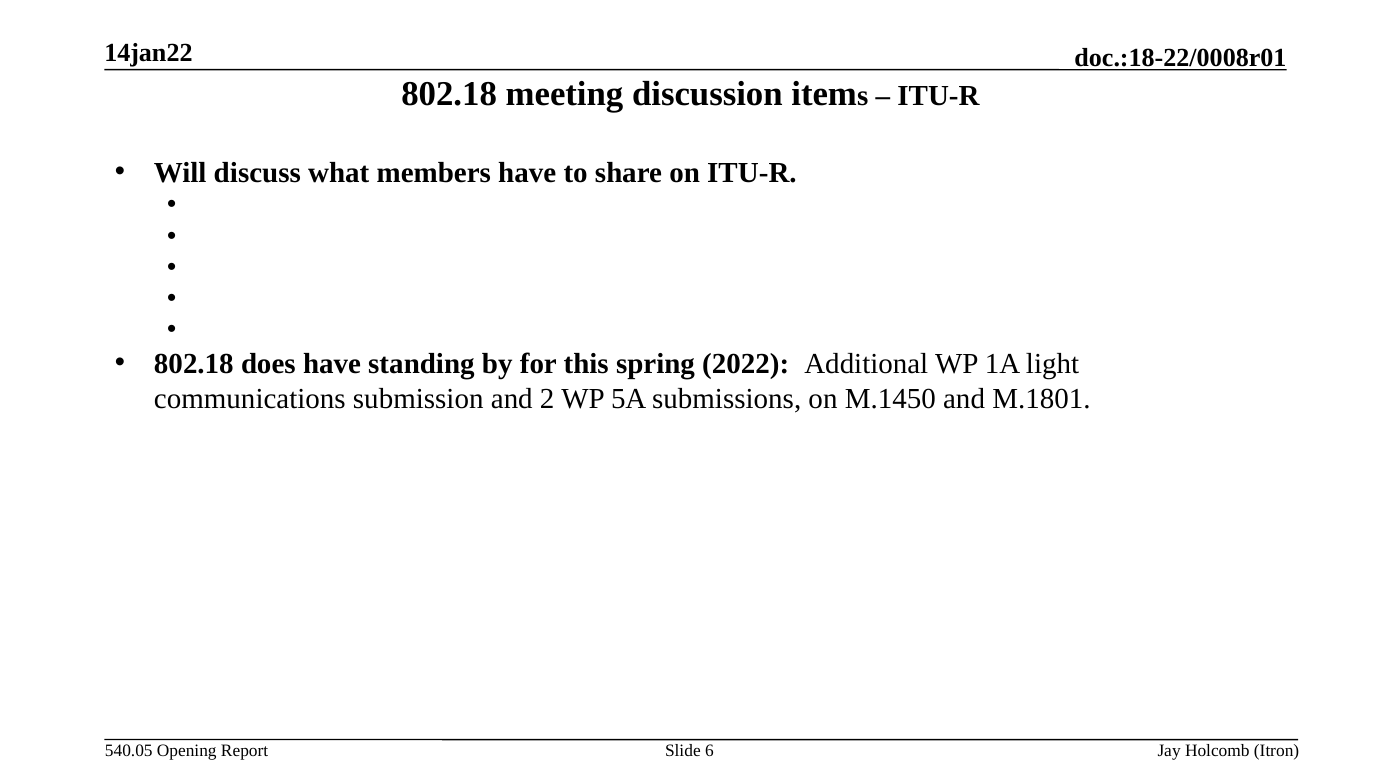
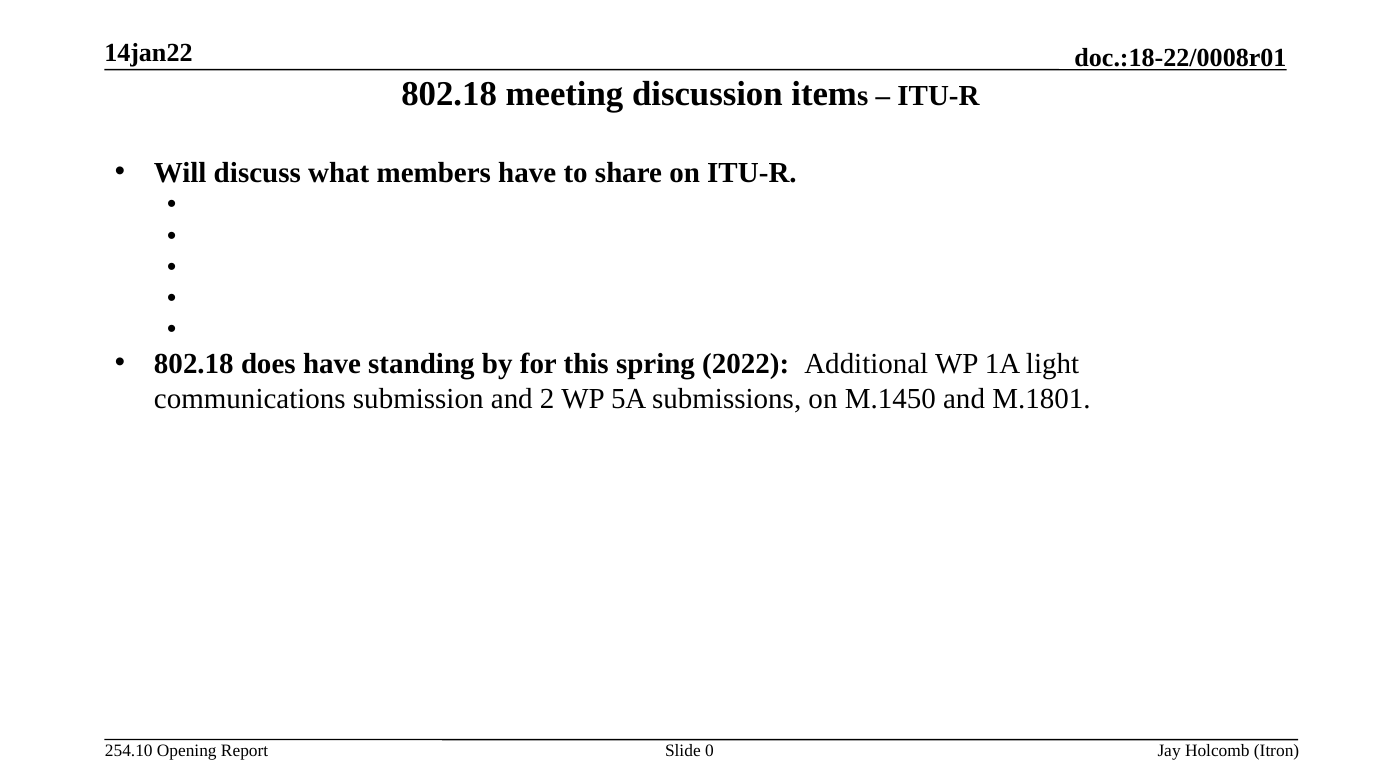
540.05: 540.05 -> 254.10
6: 6 -> 0
